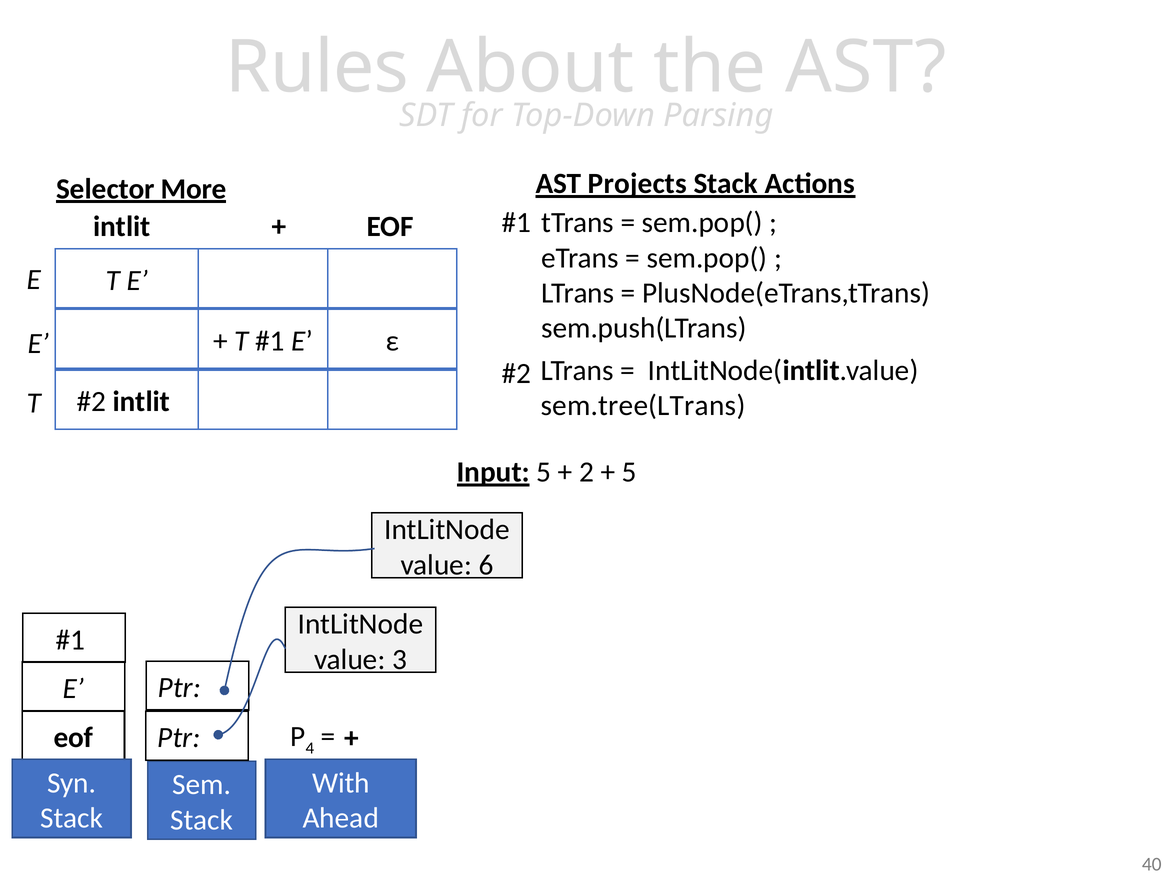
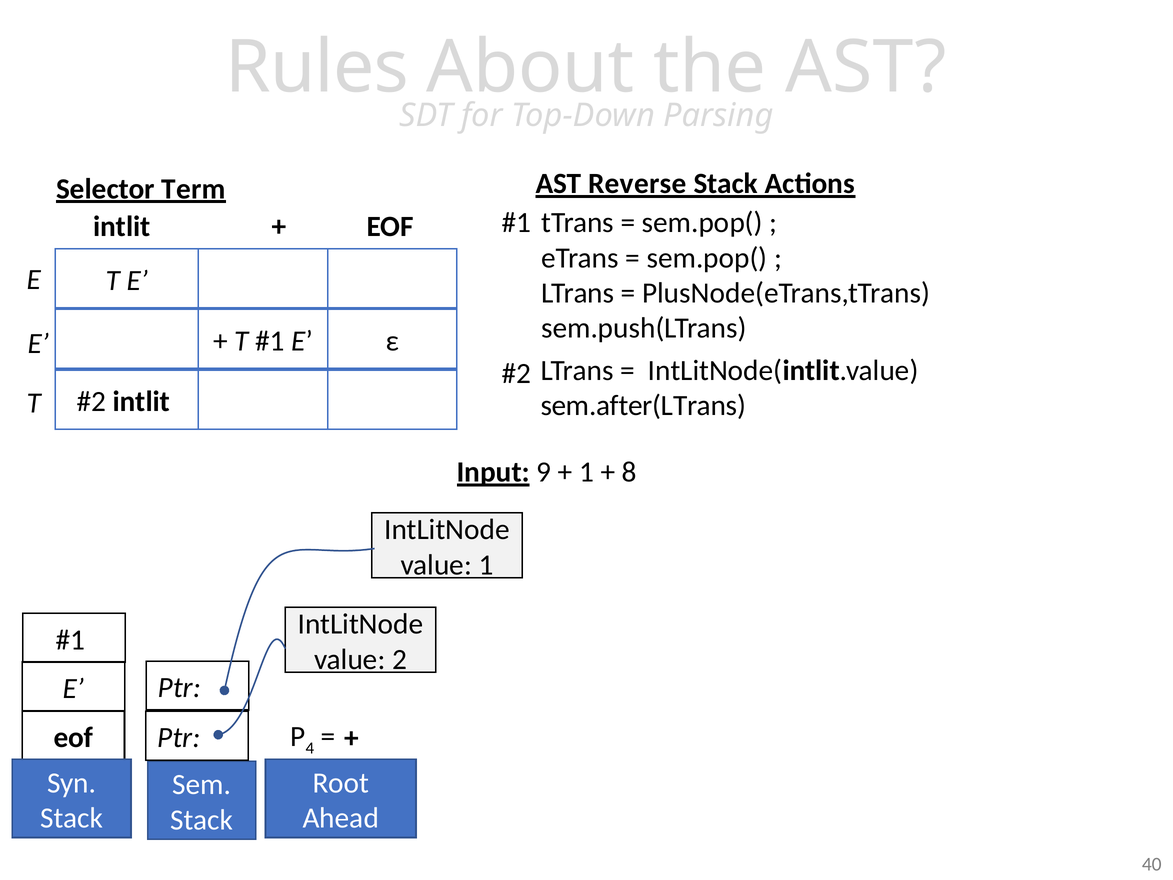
Projects: Projects -> Reverse
More: More -> Term
sem.tree(LTrans: sem.tree(LTrans -> sem.after(LTrans
Input 5: 5 -> 9
2 at (587, 472): 2 -> 1
5 at (629, 472): 5 -> 8
value 6: 6 -> 1
3: 3 -> 2
With: With -> Root
